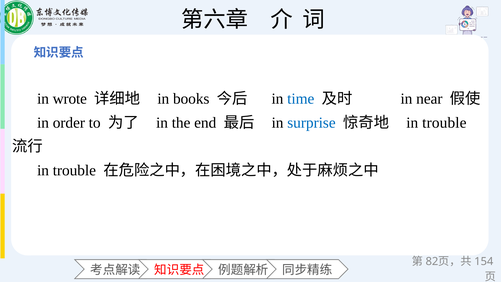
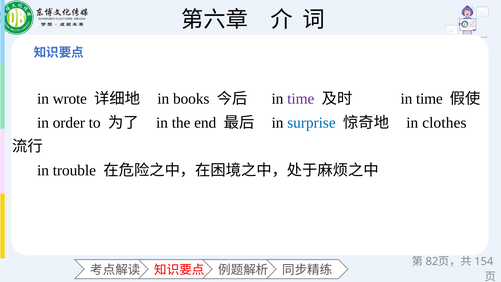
time at (301, 99) colour: blue -> purple
near at (429, 99): near -> time
trouble at (444, 123): trouble -> clothes
